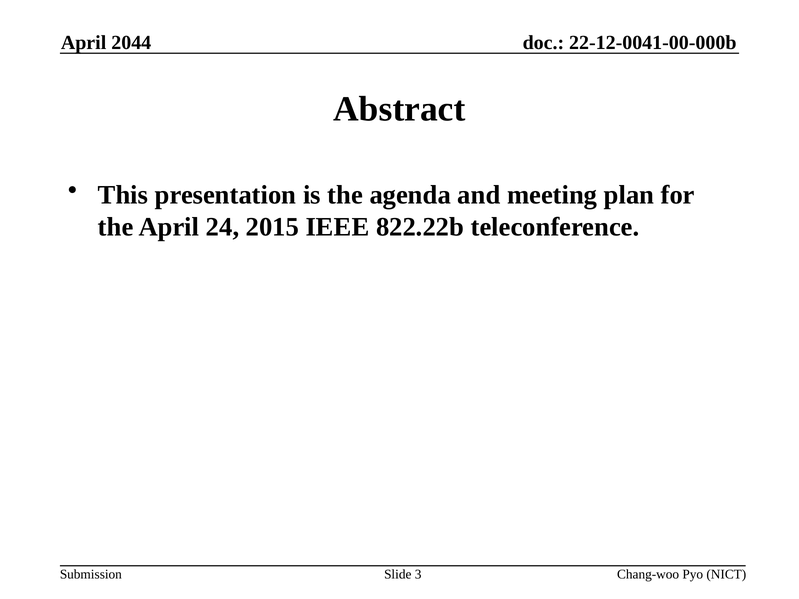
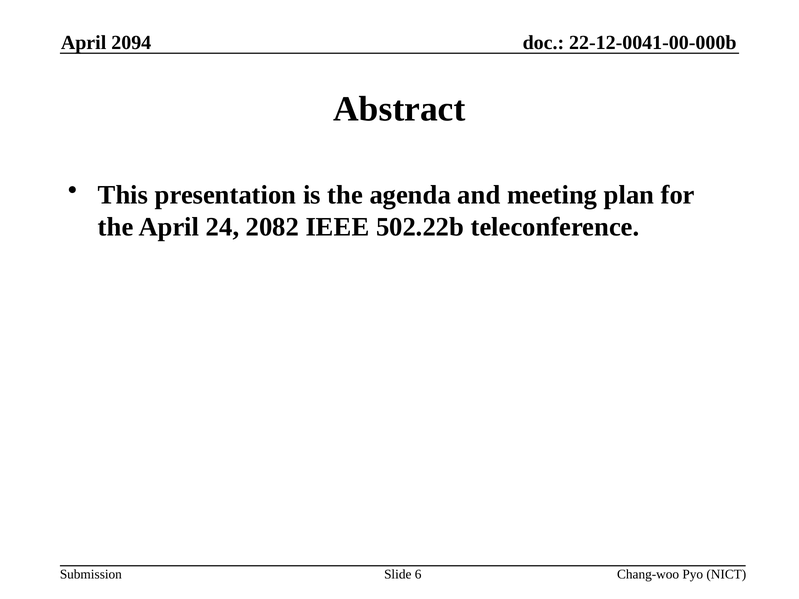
2044: 2044 -> 2094
2015: 2015 -> 2082
822.22b: 822.22b -> 502.22b
3: 3 -> 6
